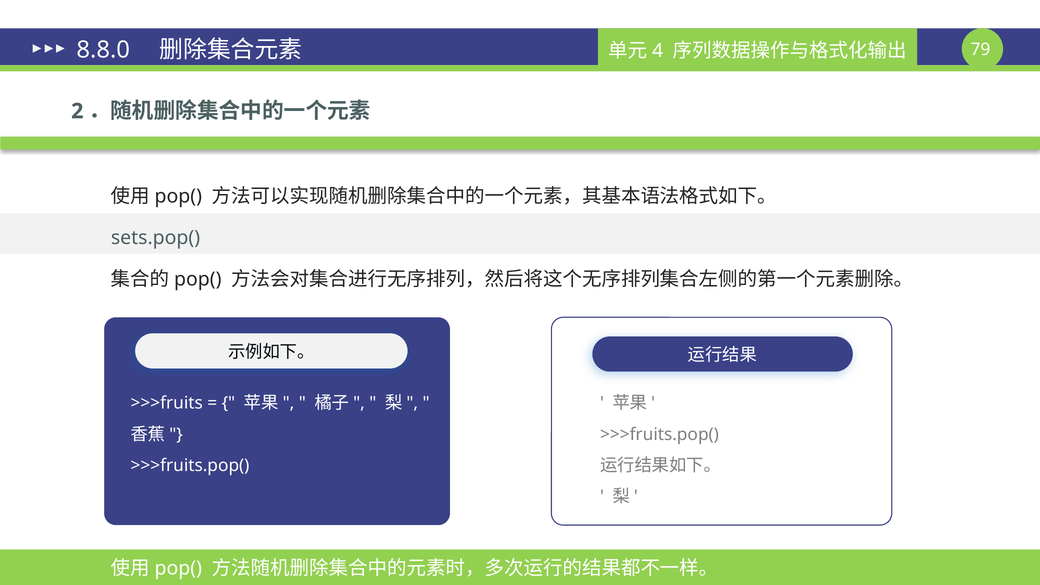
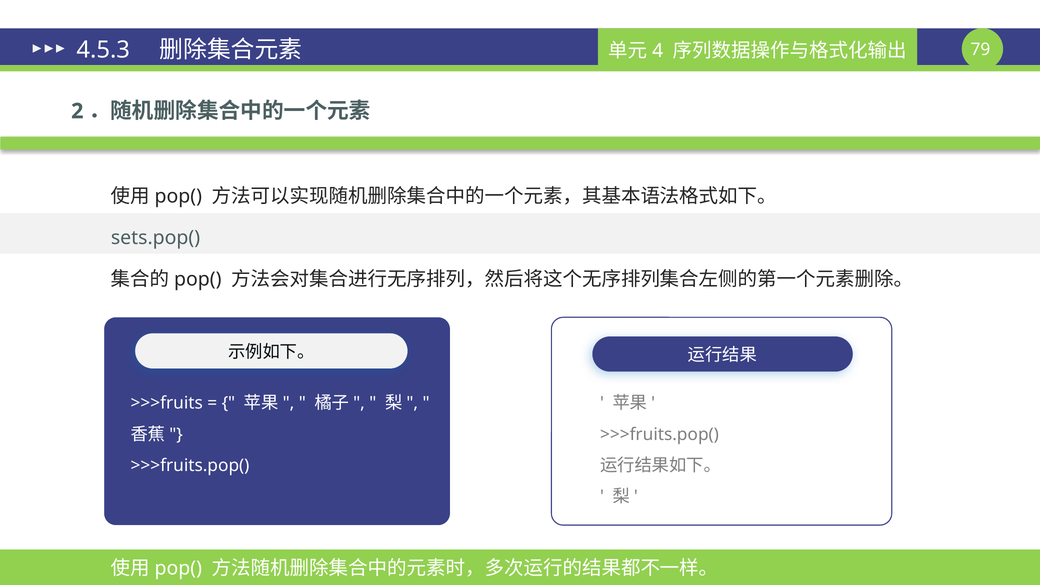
8.8.0: 8.8.0 -> 4.5.3
